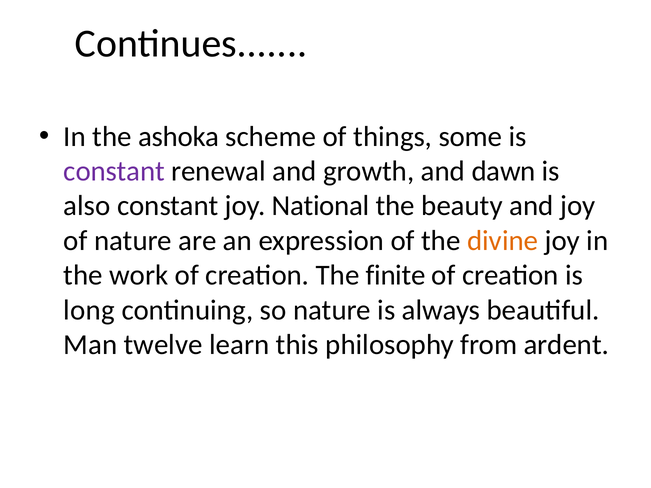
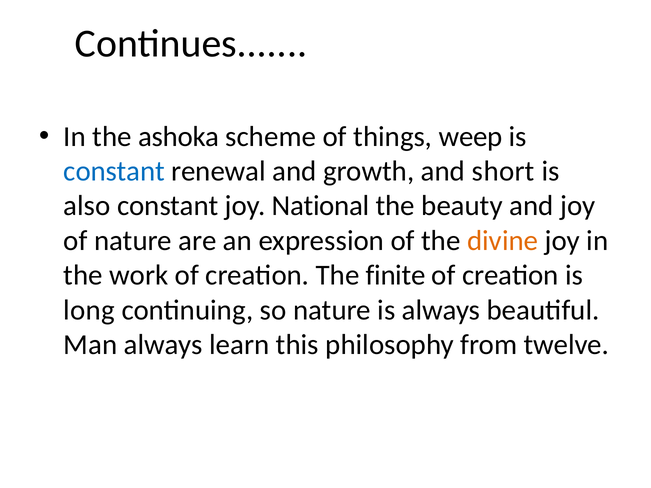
some: some -> weep
constant at (114, 171) colour: purple -> blue
dawn: dawn -> short
Man twelve: twelve -> always
ardent: ardent -> twelve
